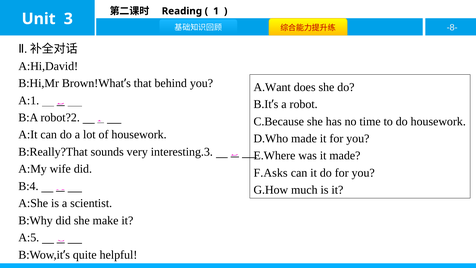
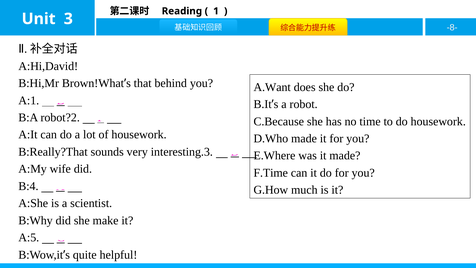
F.Asks: F.Asks -> F.Time
